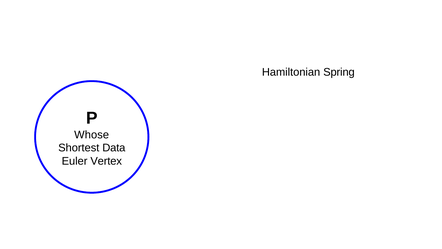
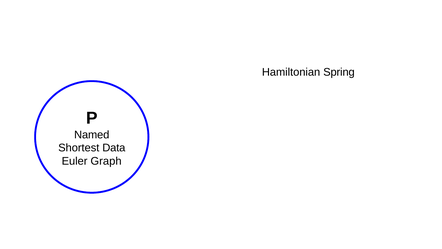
Whose: Whose -> Named
Vertex: Vertex -> Graph
